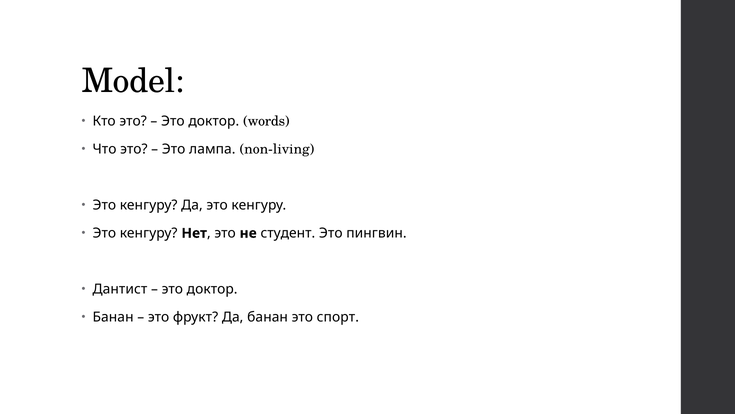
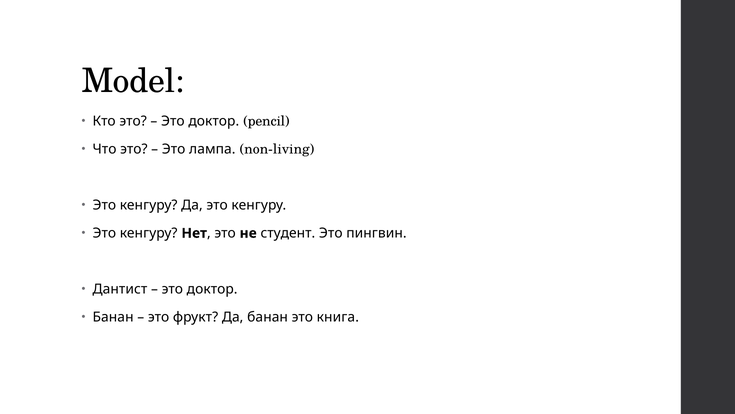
words: words -> pencil
спорт: спорт -> книга
